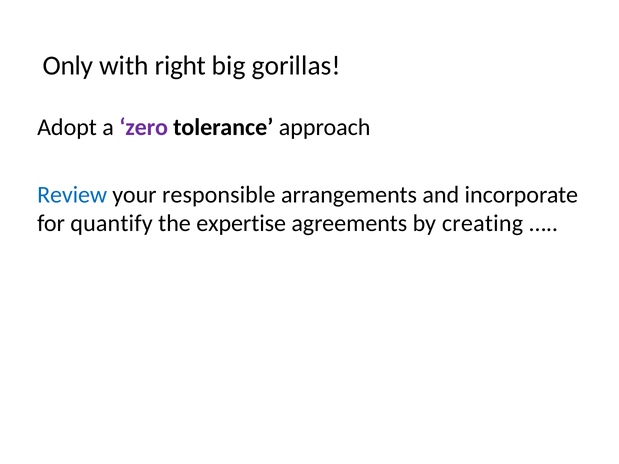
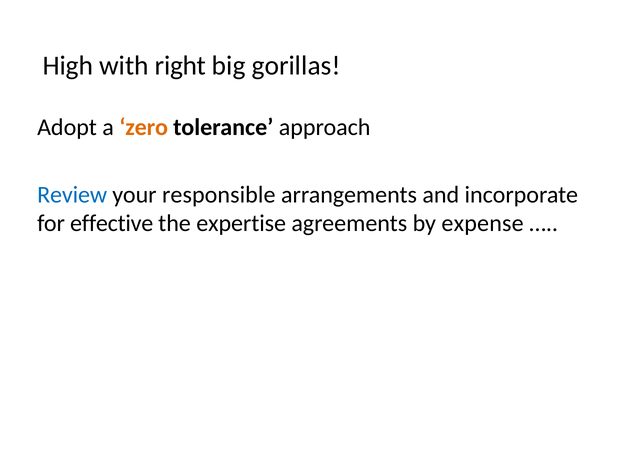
Only: Only -> High
zero colour: purple -> orange
quantify: quantify -> effective
creating: creating -> expense
